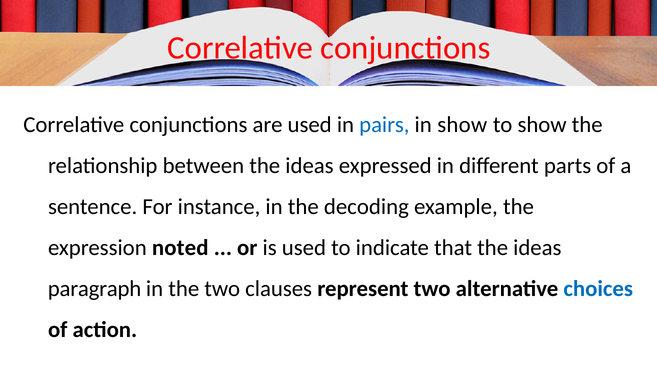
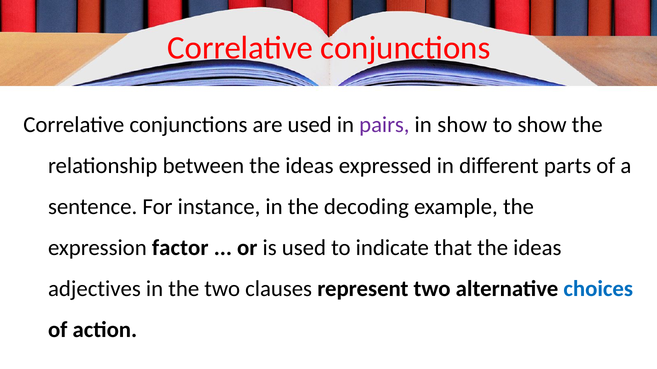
pairs colour: blue -> purple
noted: noted -> factor
paragraph: paragraph -> adjectives
